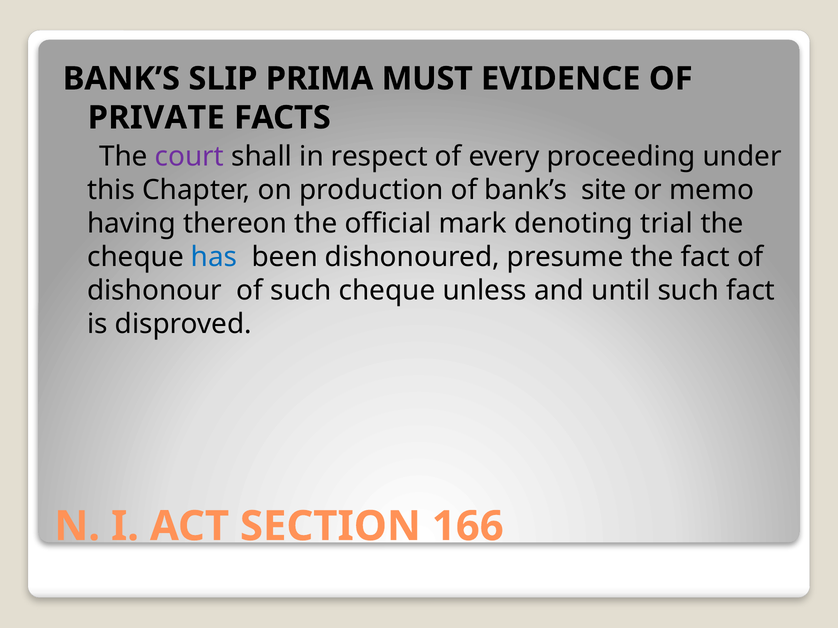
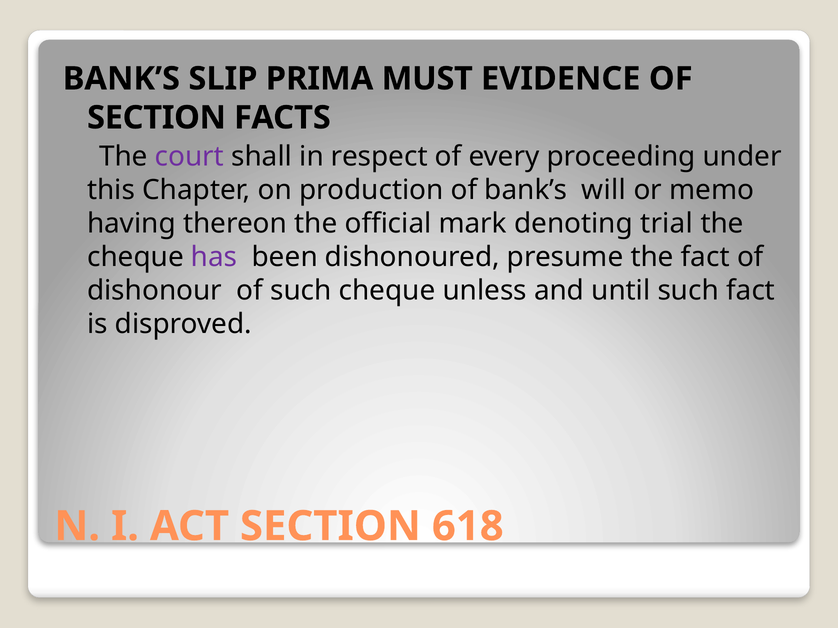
PRIVATE at (156, 118): PRIVATE -> SECTION
site: site -> will
has colour: blue -> purple
166: 166 -> 618
